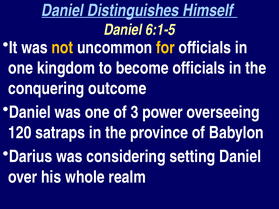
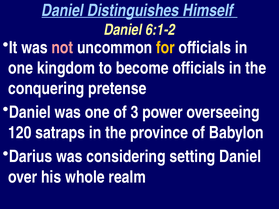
6:1-5: 6:1-5 -> 6:1-2
not colour: yellow -> pink
outcome: outcome -> pretense
